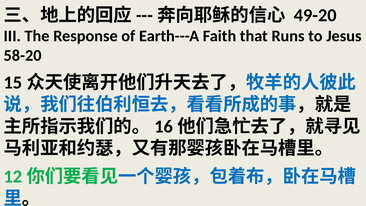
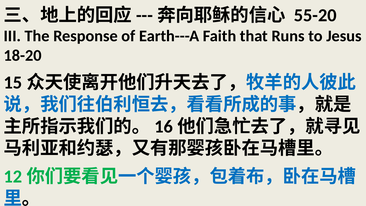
49-20: 49-20 -> 55-20
58-20: 58-20 -> 18-20
